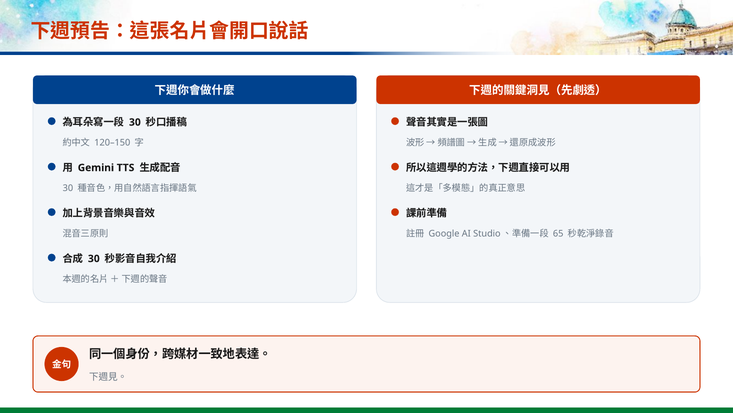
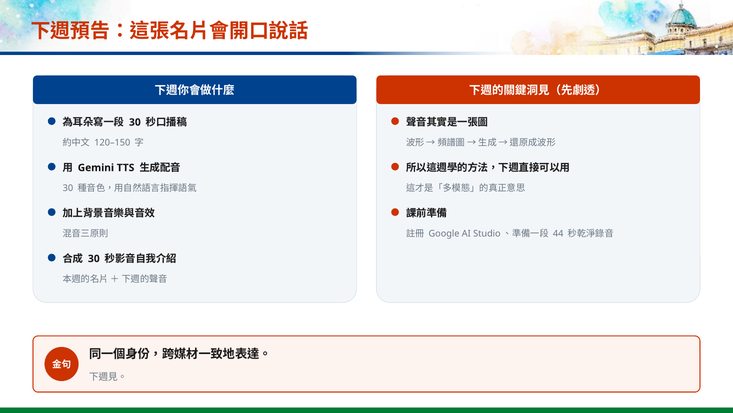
65: 65 -> 44
